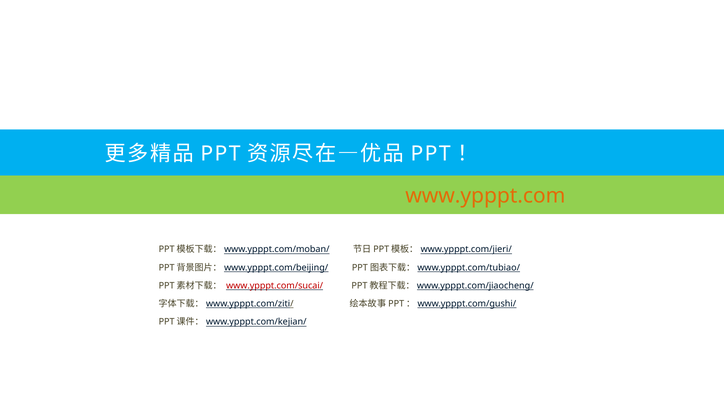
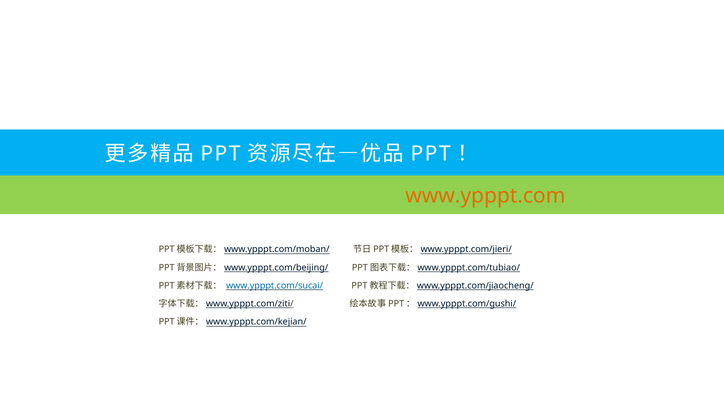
www.ypppt.com/sucai/ colour: red -> blue
